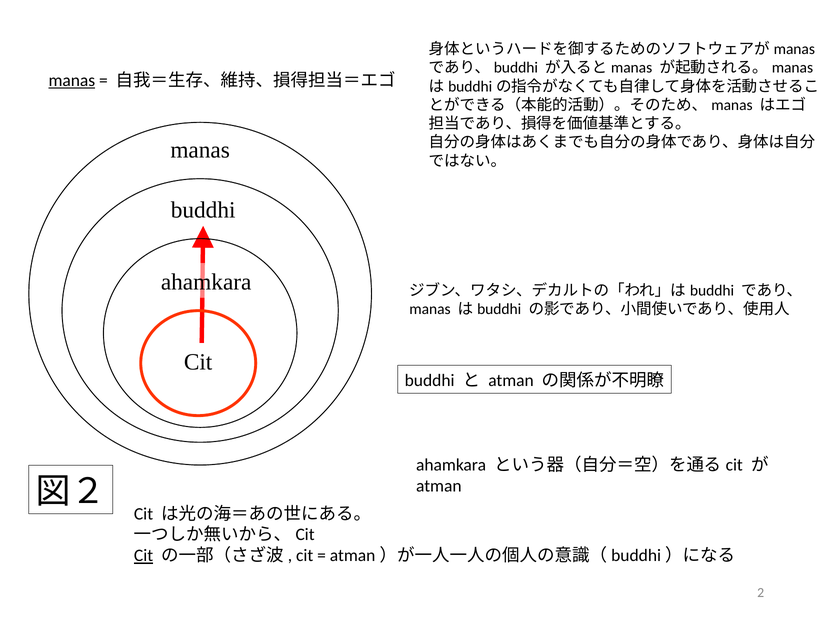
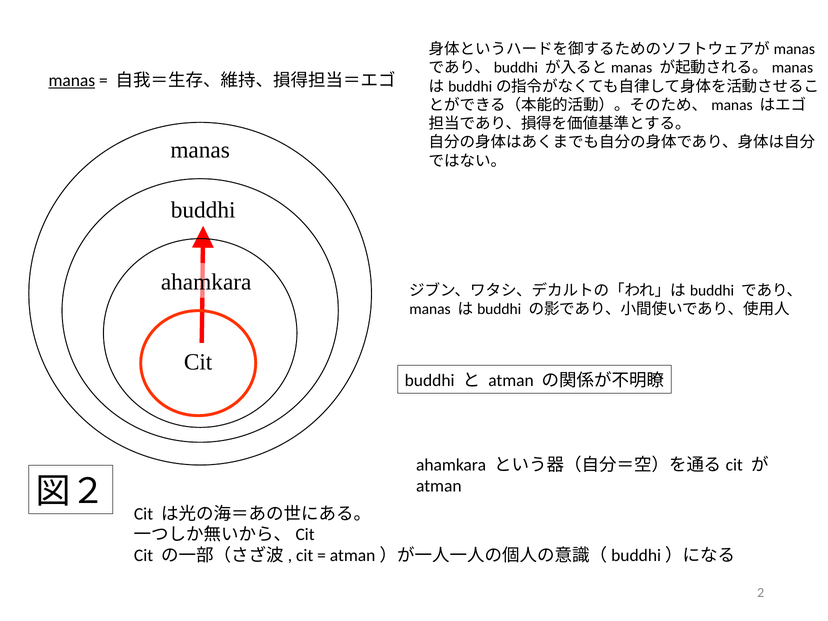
Cit at (144, 556) underline: present -> none
